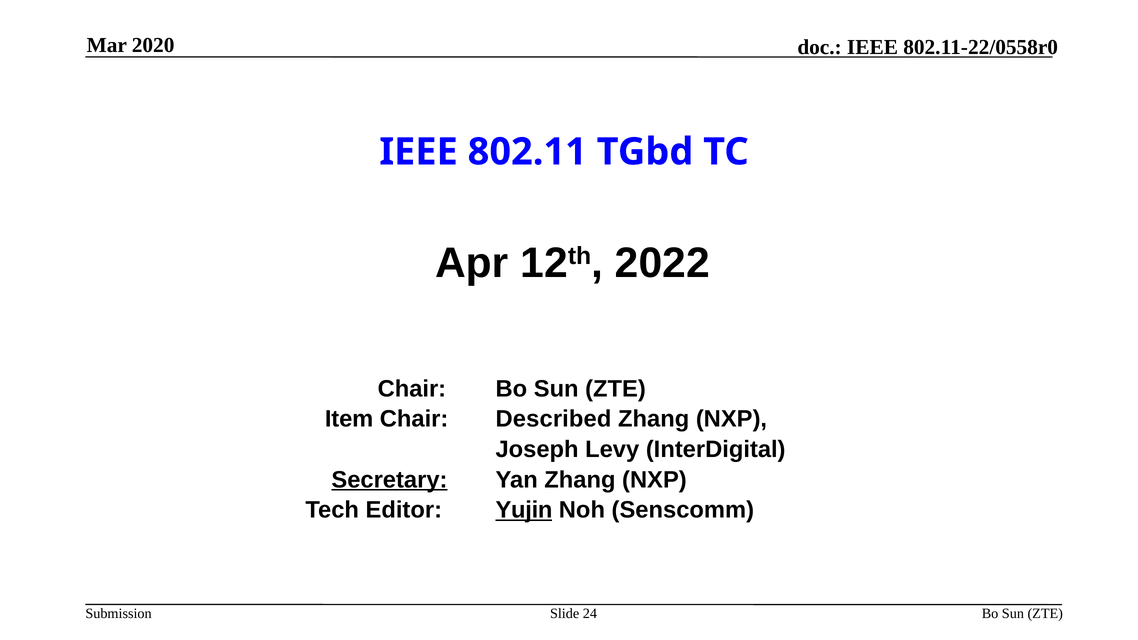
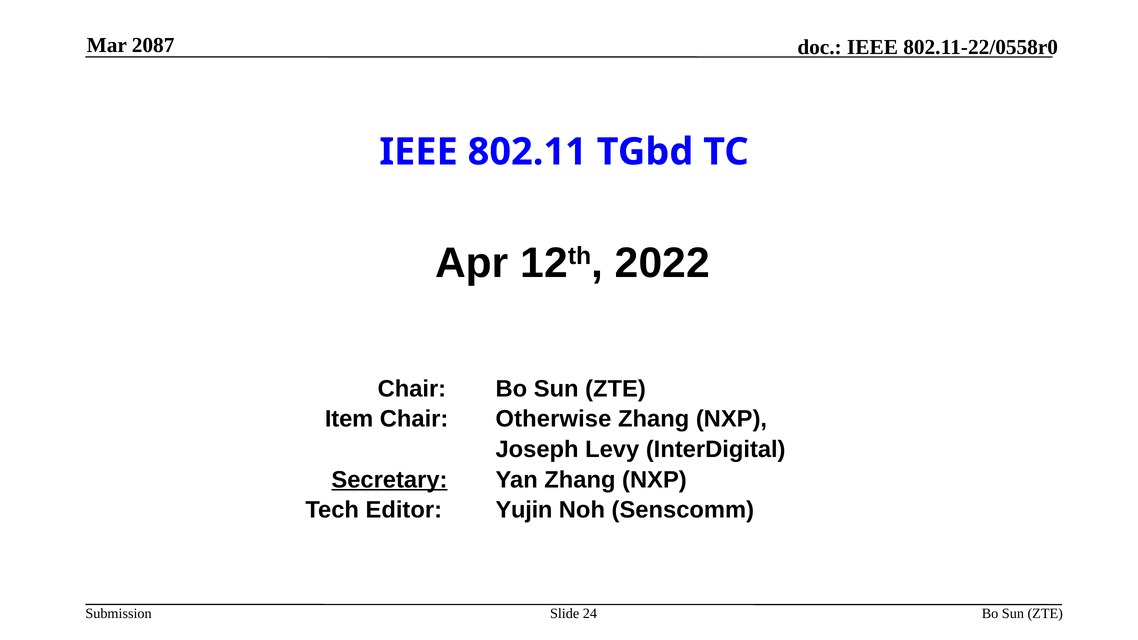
2020: 2020 -> 2087
Described: Described -> Otherwise
Yujin underline: present -> none
